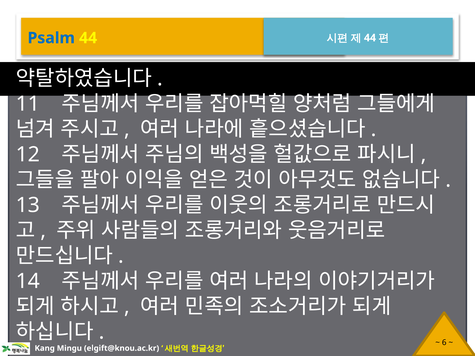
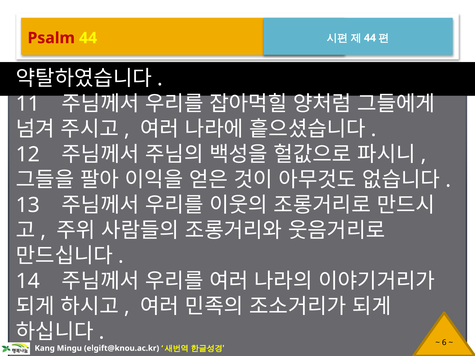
Psalm colour: blue -> red
